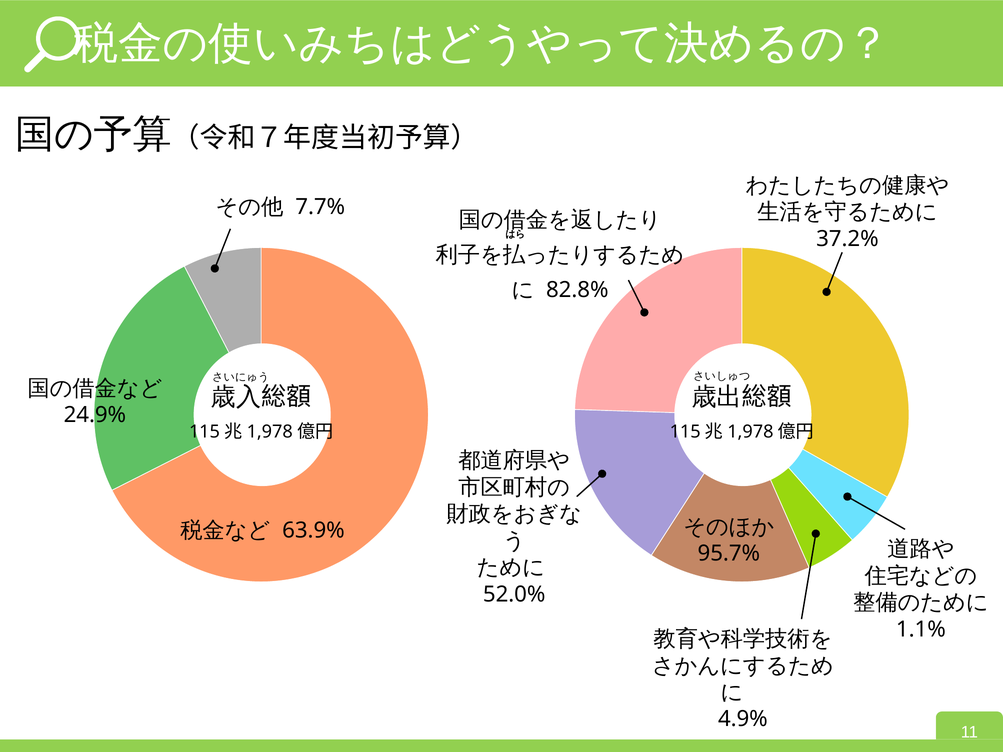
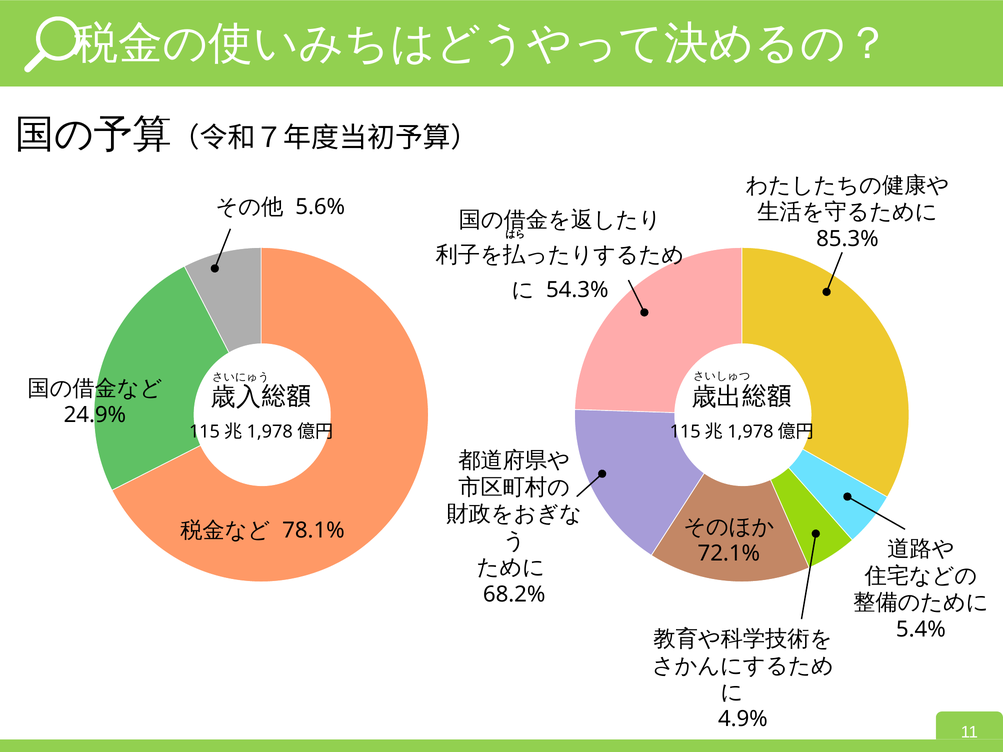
7.7%: 7.7% -> 5.6%
37.2%: 37.2% -> 85.3%
82.8%: 82.8% -> 54.3%
63.9%: 63.9% -> 78.1%
95.7%: 95.7% -> 72.1%
52.0%: 52.0% -> 68.2%
1.1%: 1.1% -> 5.4%
